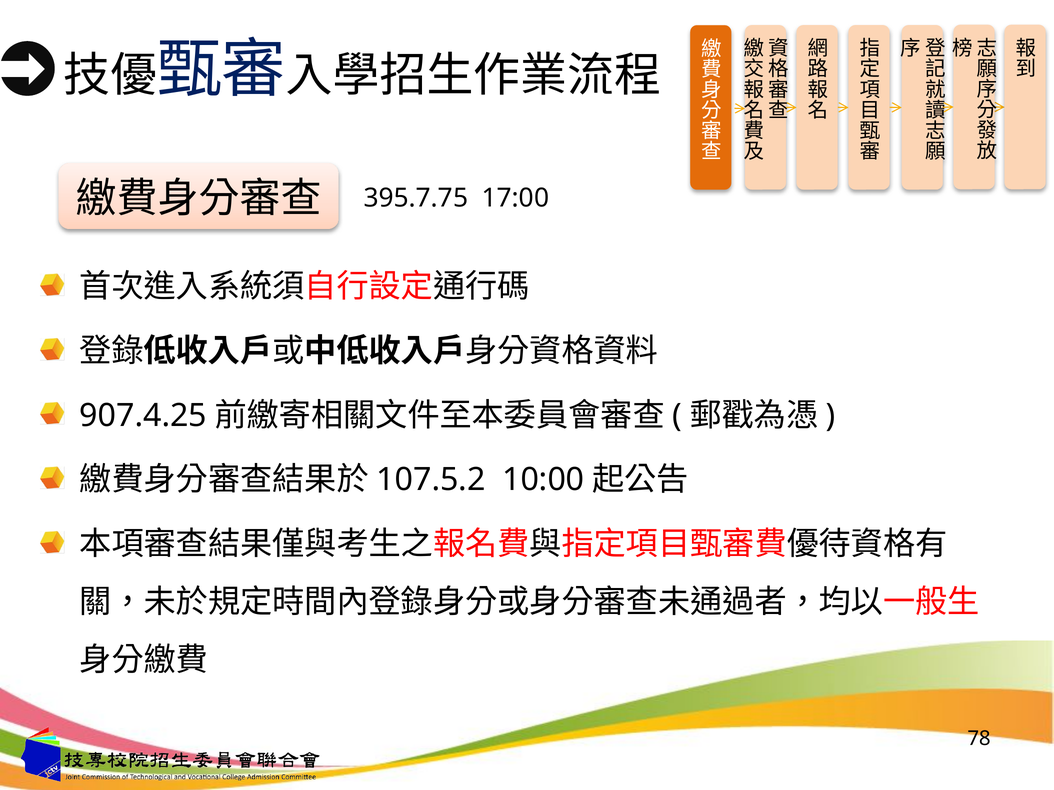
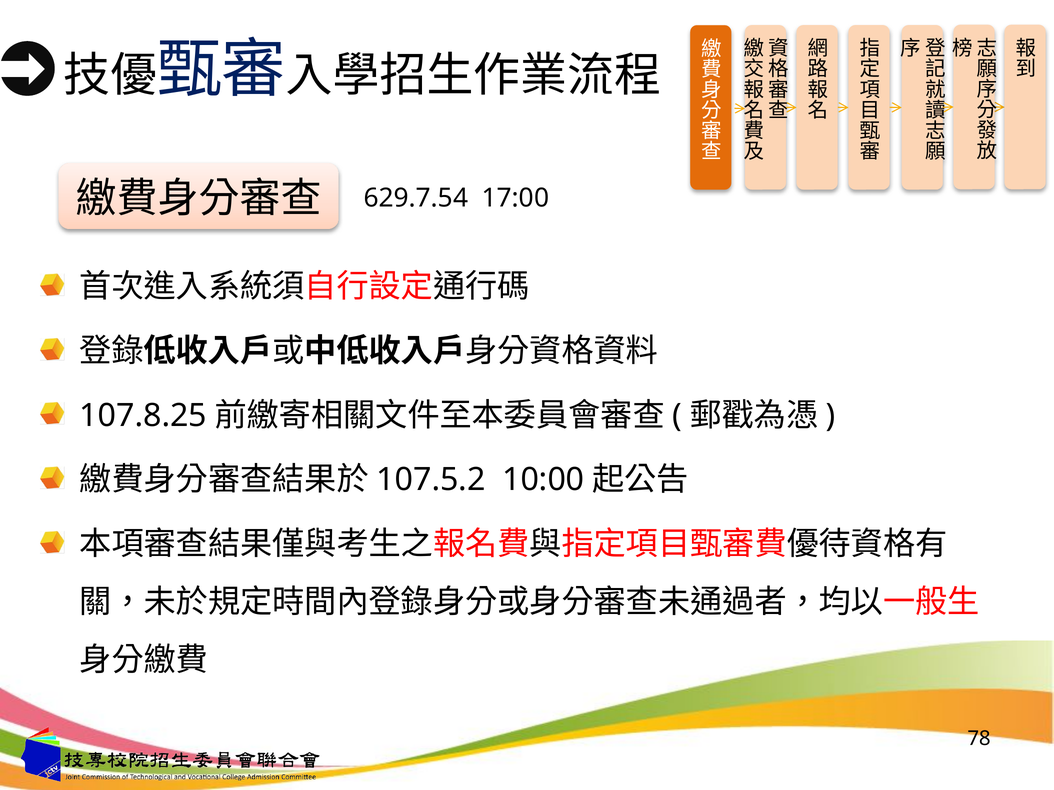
395.7.75: 395.7.75 -> 629.7.54
907.4.25: 907.4.25 -> 107.8.25
